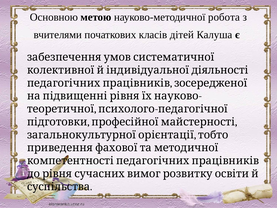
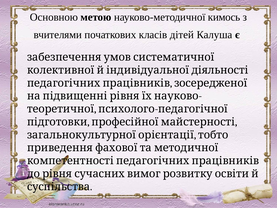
робота: робота -> кимось
